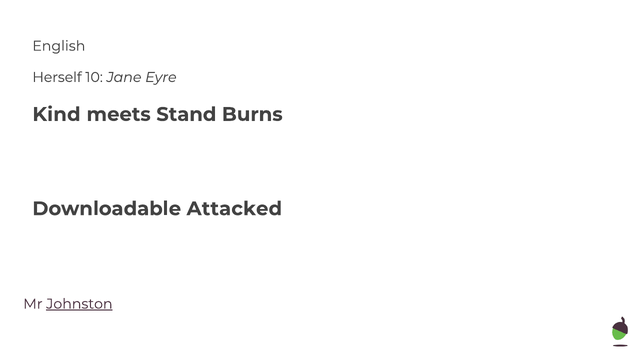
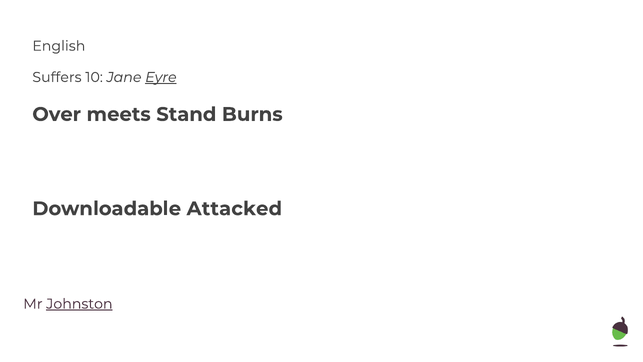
Herself: Herself -> Suffers
Eyre underline: none -> present
Kind: Kind -> Over
